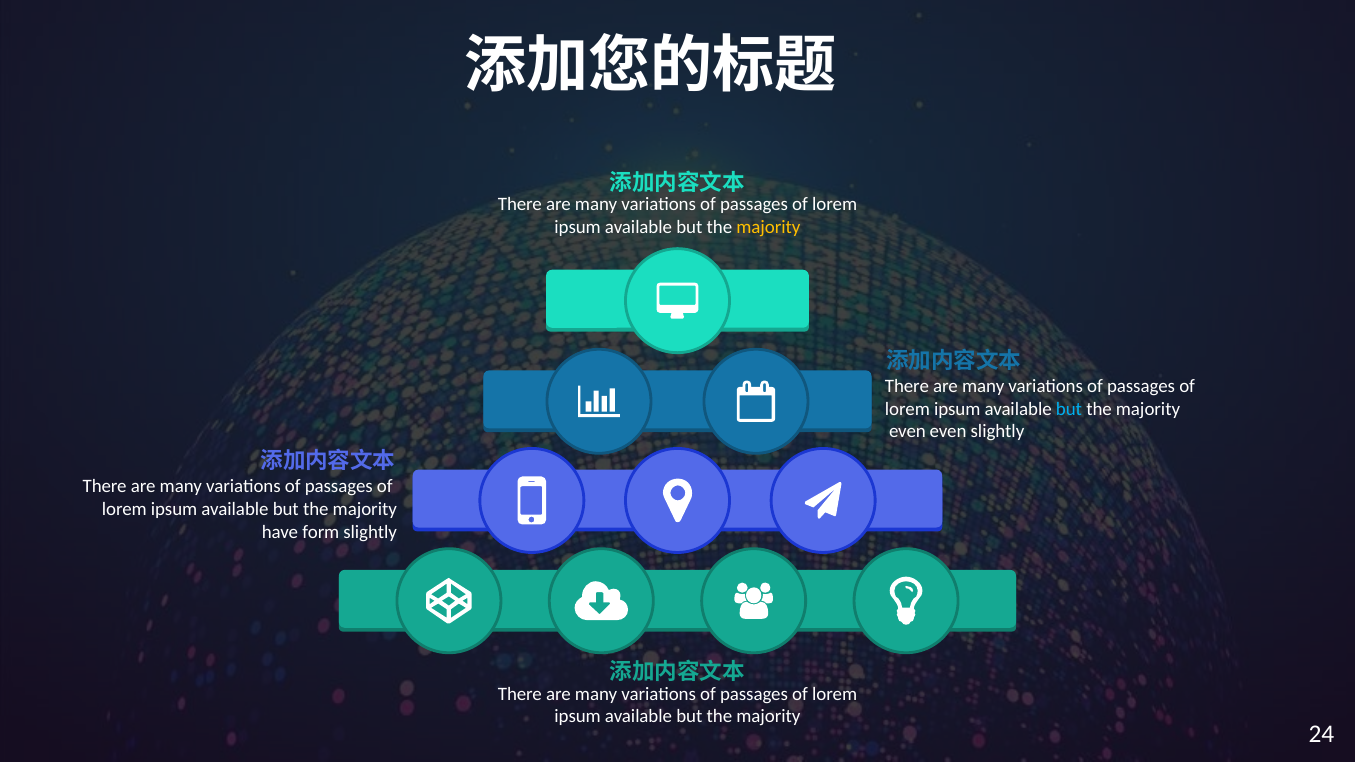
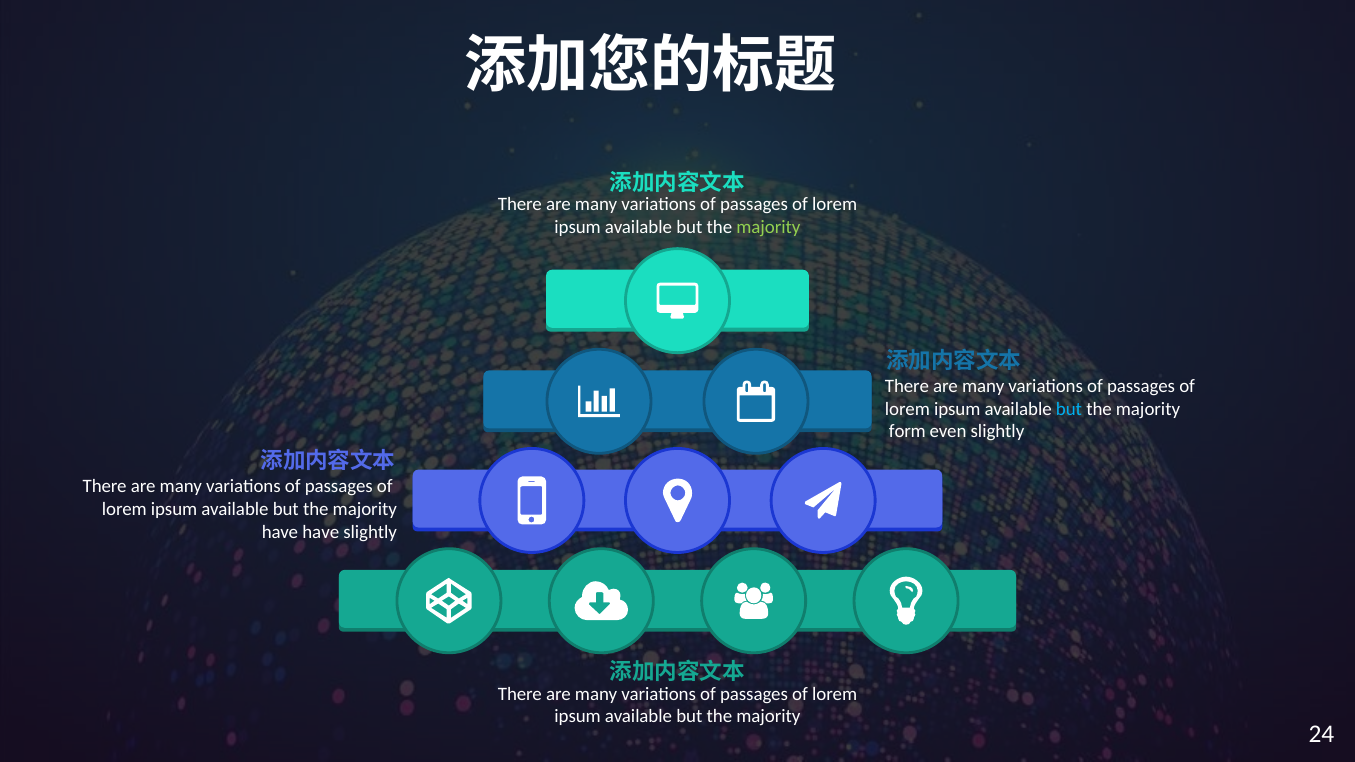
majority at (768, 227) colour: yellow -> light green
even at (907, 432): even -> form
have form: form -> have
